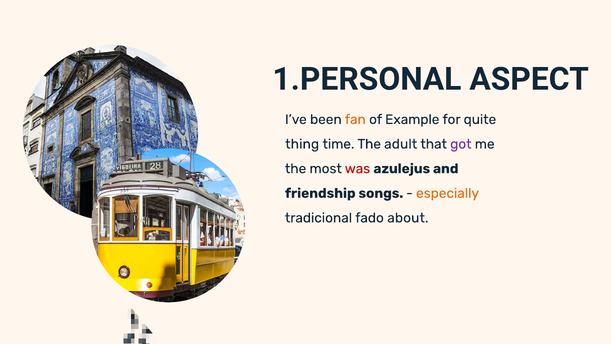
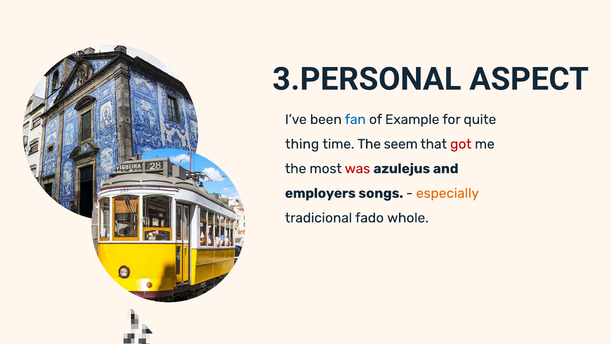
1.PERSONAL: 1.PERSONAL -> 3.PERSONAL
fan colour: orange -> blue
adult: adult -> seem
got colour: purple -> red
friendship: friendship -> employers
about: about -> whole
